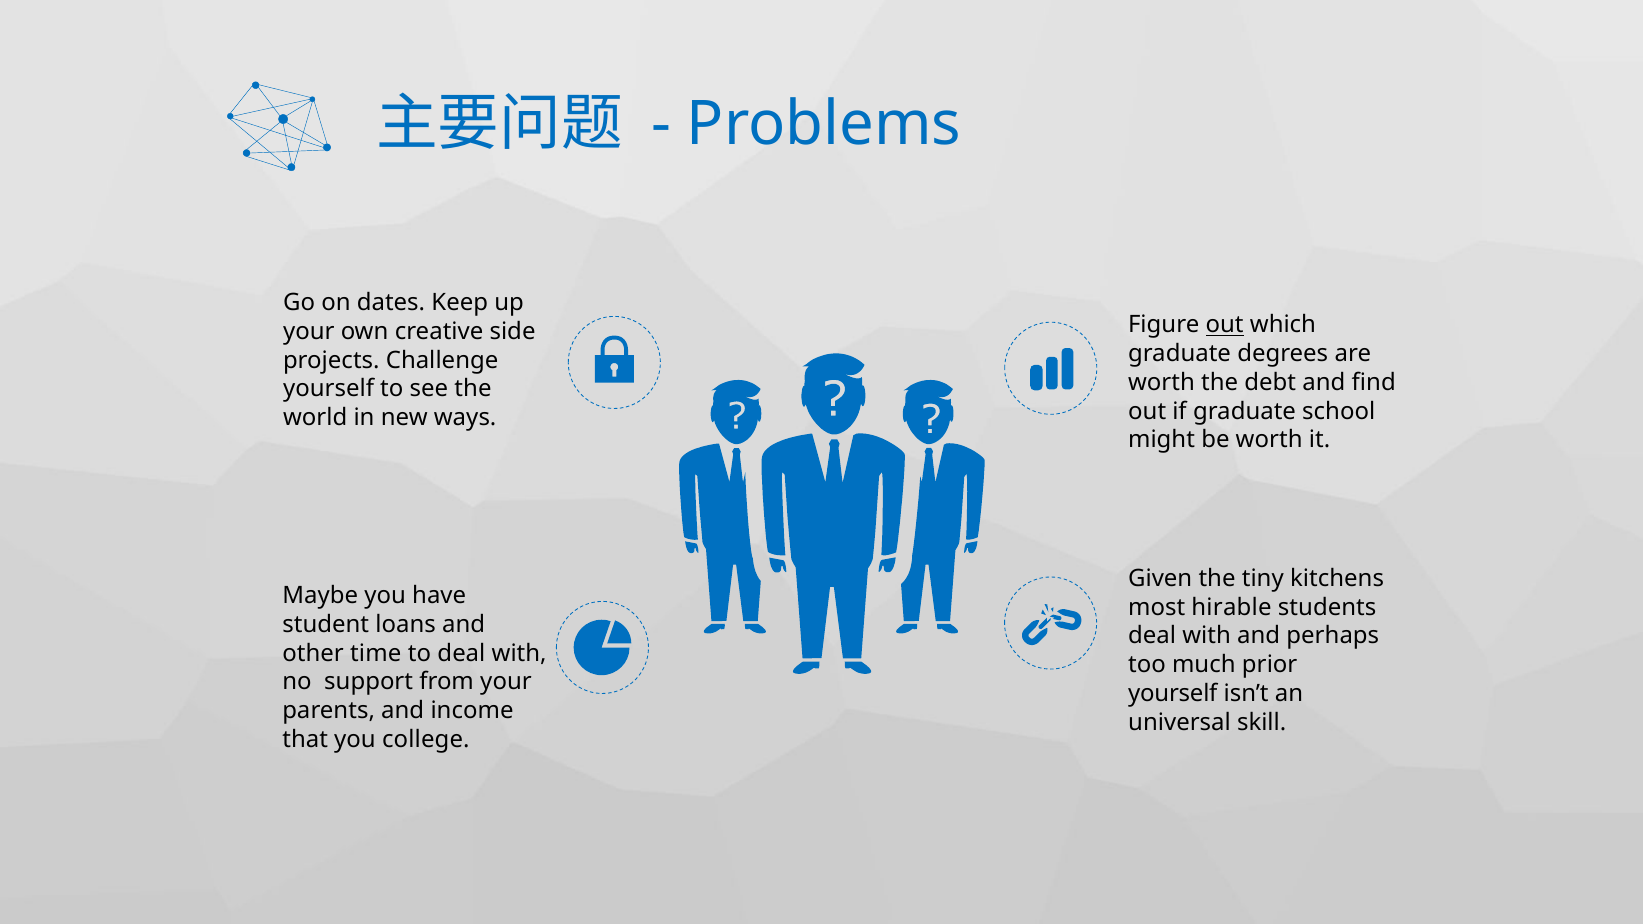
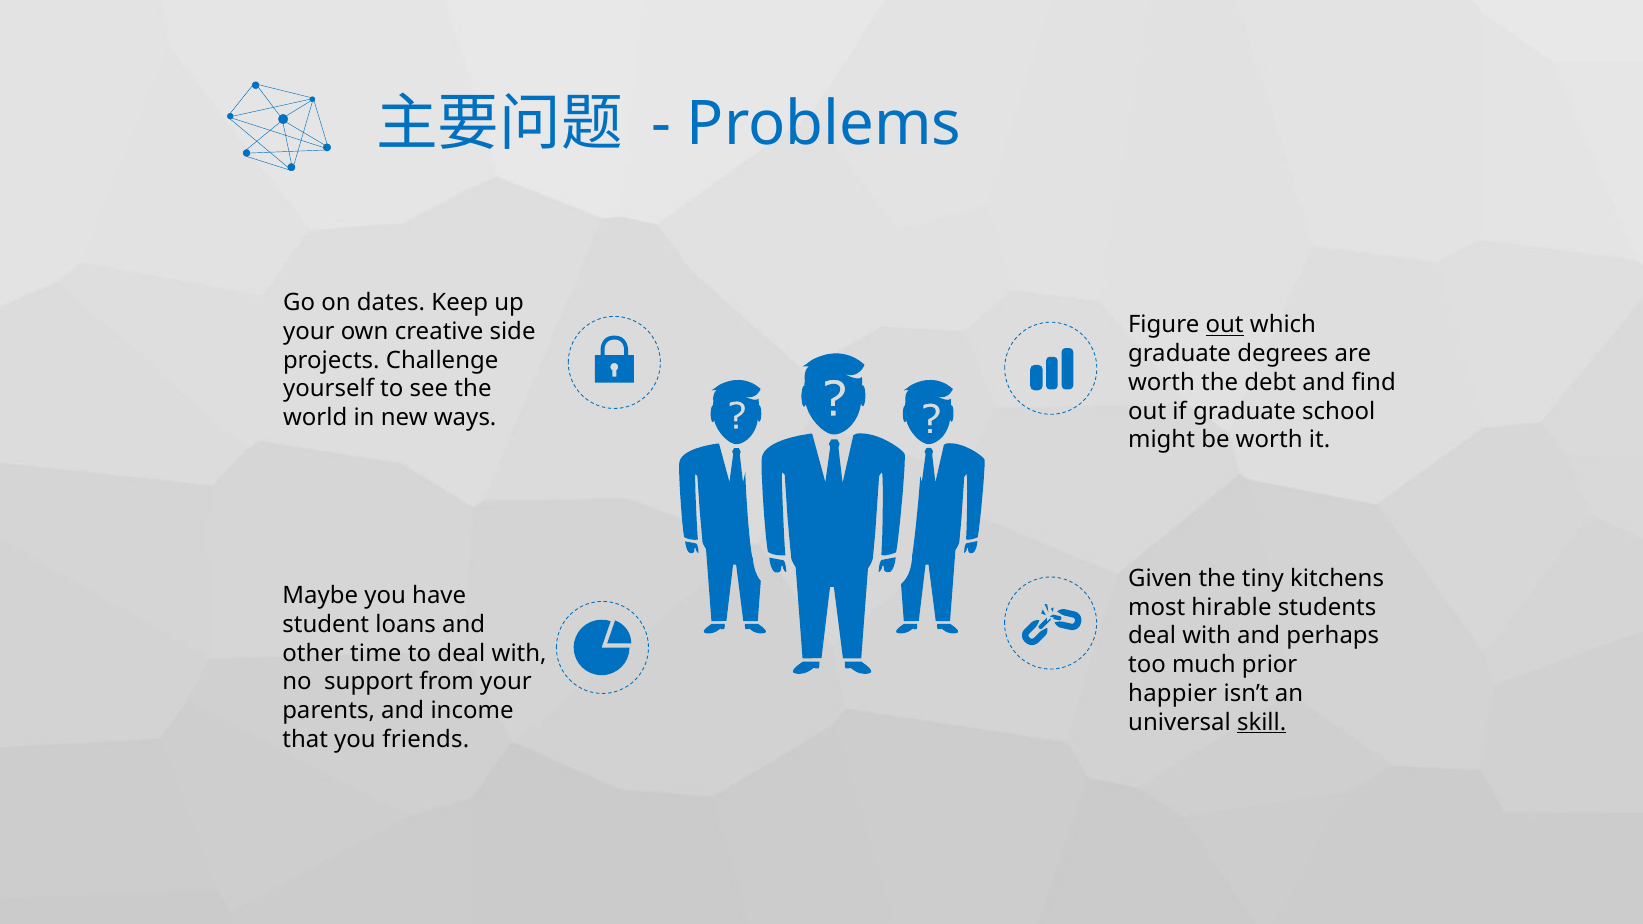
yourself at (1173, 694): yourself -> happier
skill underline: none -> present
college: college -> friends
